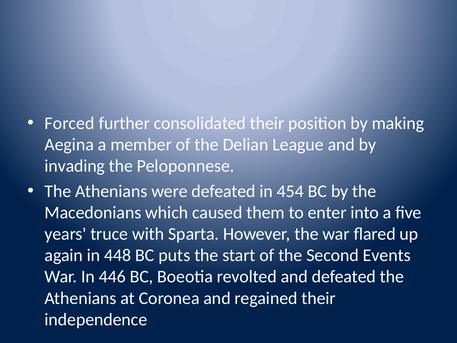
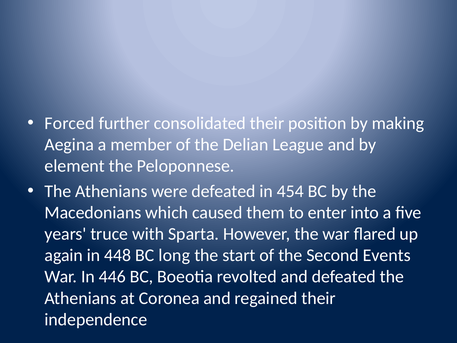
invading: invading -> element
puts: puts -> long
